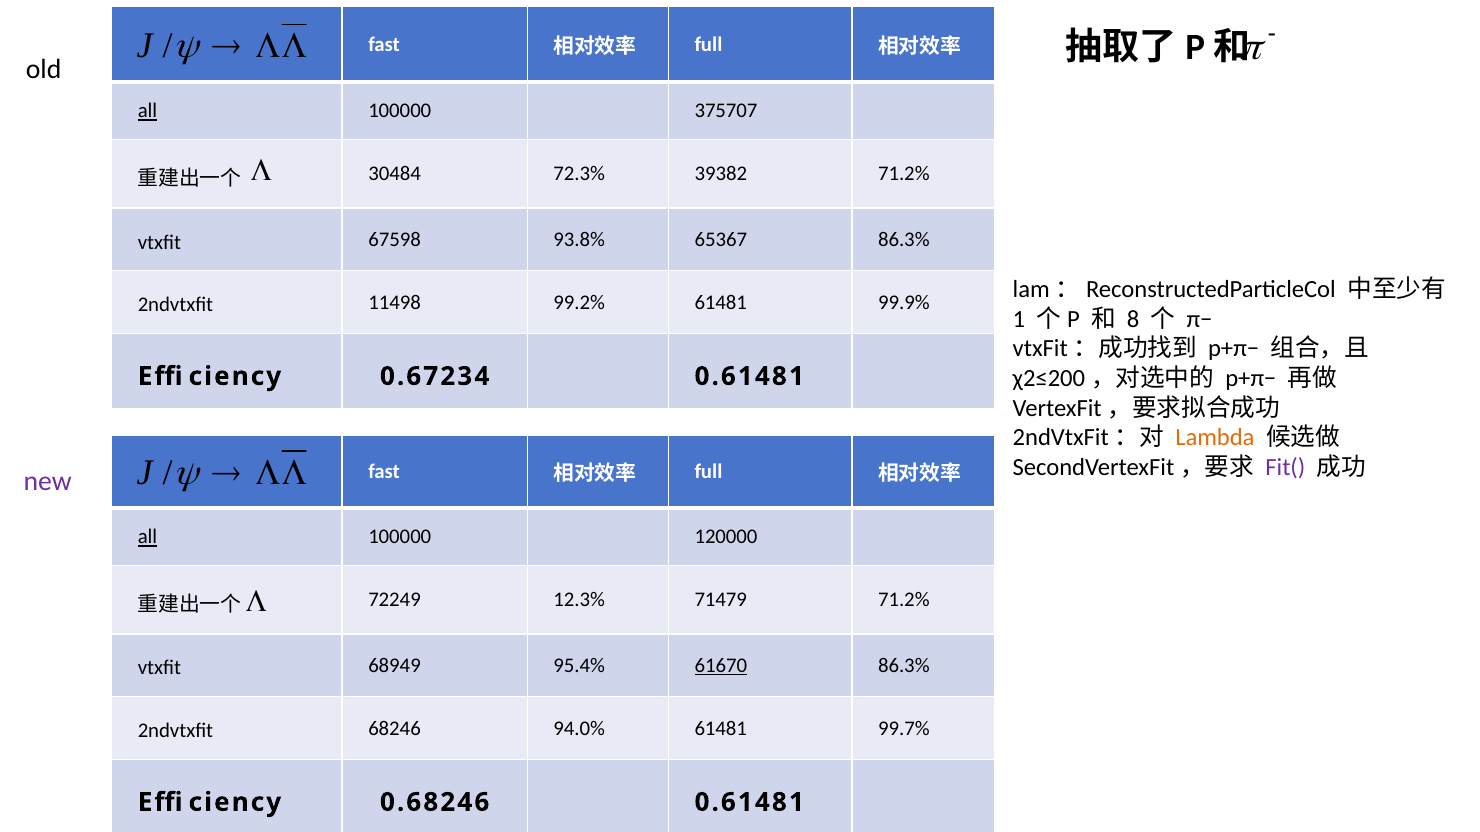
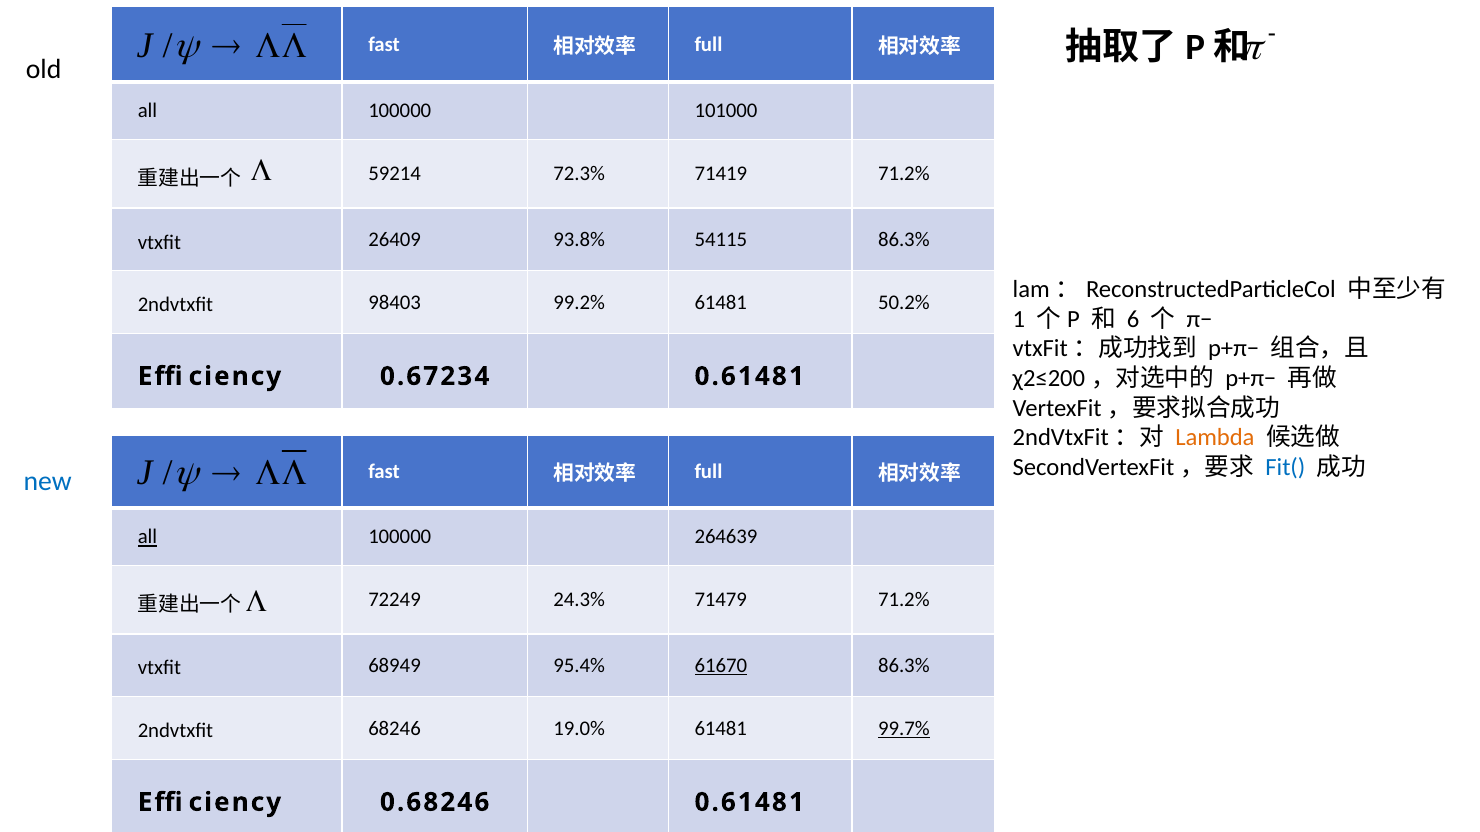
all at (147, 111) underline: present -> none
375707: 375707 -> 101000
30484: 30484 -> 59214
39382: 39382 -> 71419
67598: 67598 -> 26409
65367: 65367 -> 54115
11498: 11498 -> 98403
99.9%: 99.9% -> 50.2%
8: 8 -> 6
Fit( colour: purple -> blue
new colour: purple -> blue
120000: 120000 -> 264639
12.3%: 12.3% -> 24.3%
94.0%: 94.0% -> 19.0%
99.7% underline: none -> present
